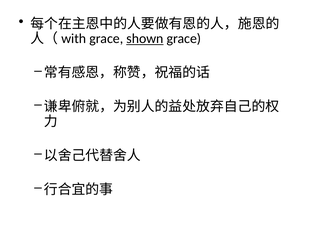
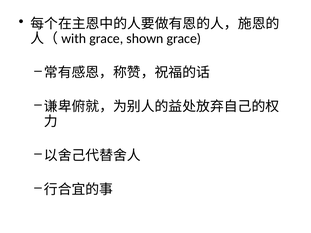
shown underline: present -> none
